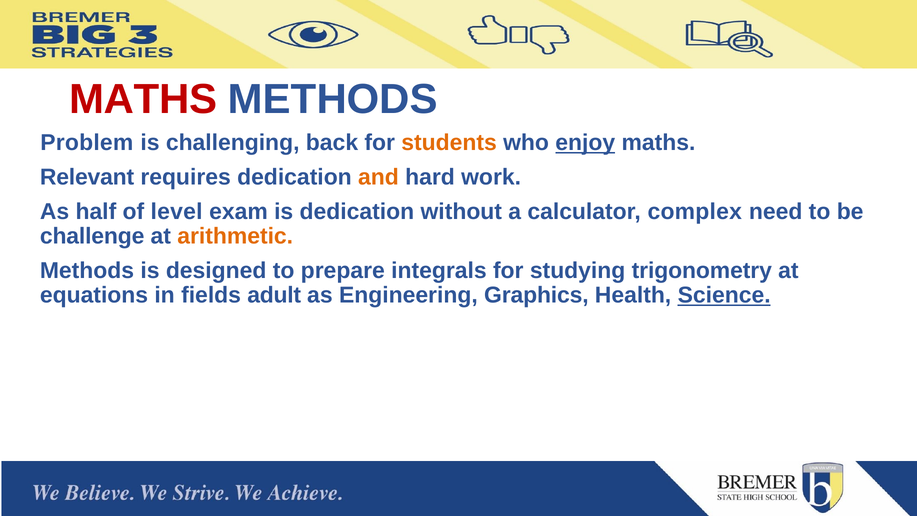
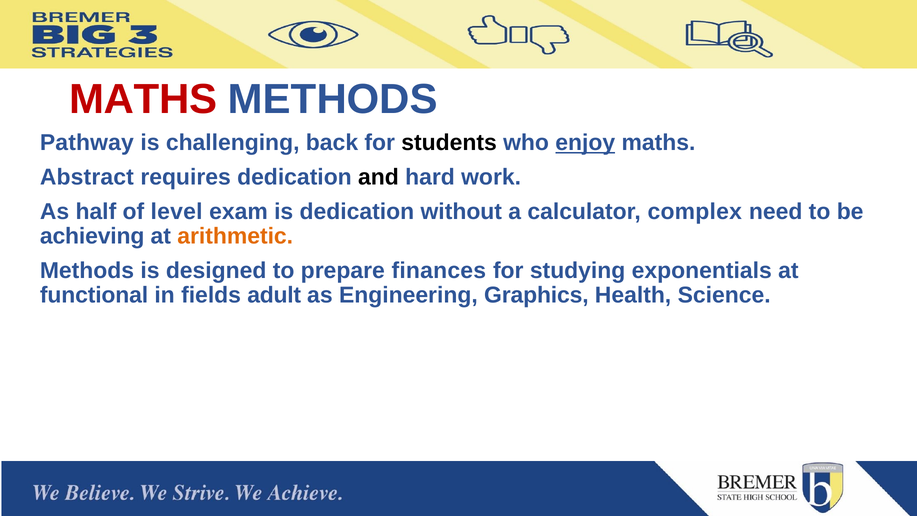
Problem: Problem -> Pathway
students colour: orange -> black
Relevant: Relevant -> Abstract
and colour: orange -> black
challenge: challenge -> achieving
integrals: integrals -> finances
trigonometry: trigonometry -> exponentials
equations: equations -> functional
Science underline: present -> none
